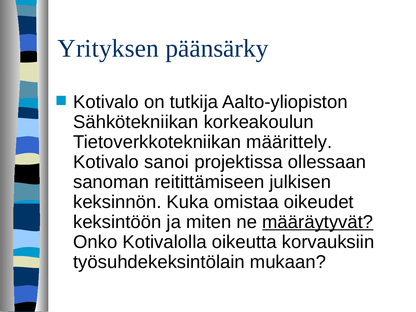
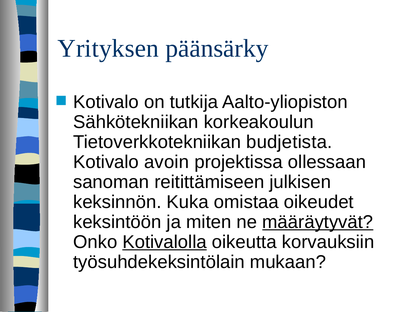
määrittely: määrittely -> budjetista
sanoi: sanoi -> avoin
Kotivalolla underline: none -> present
